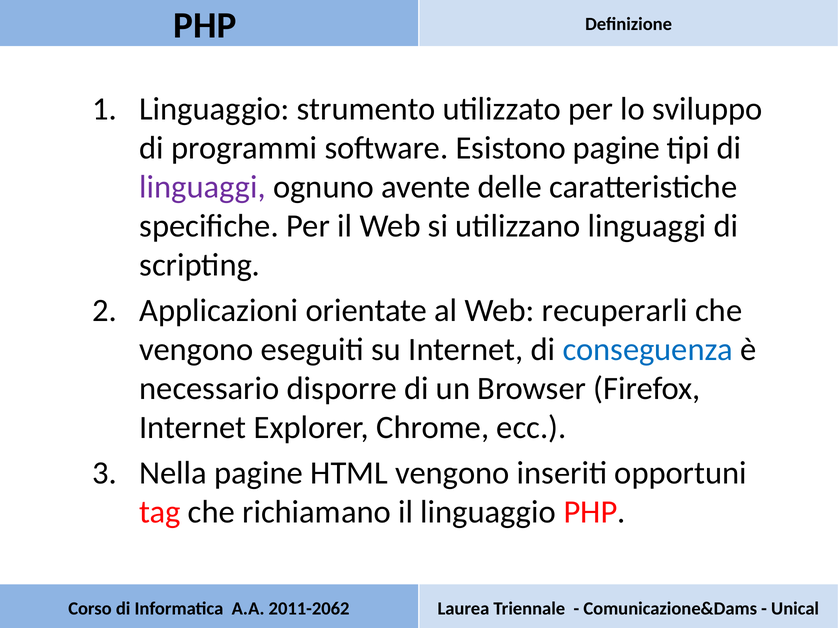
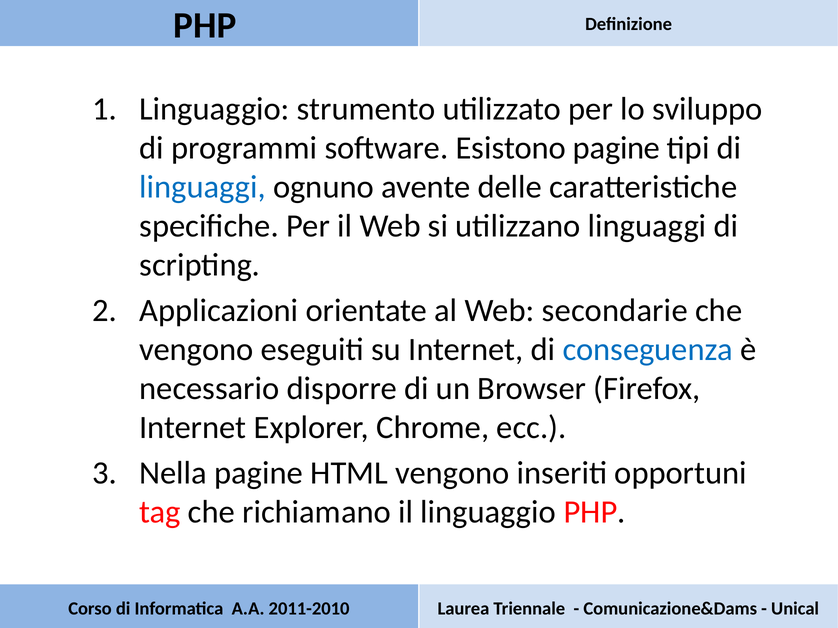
linguaggi at (203, 187) colour: purple -> blue
recuperarli: recuperarli -> secondarie
2011-2062: 2011-2062 -> 2011-2010
